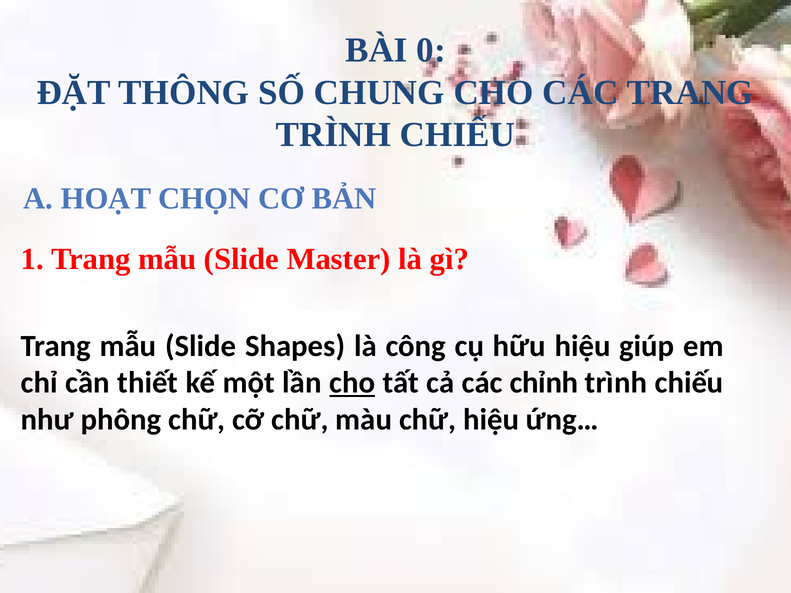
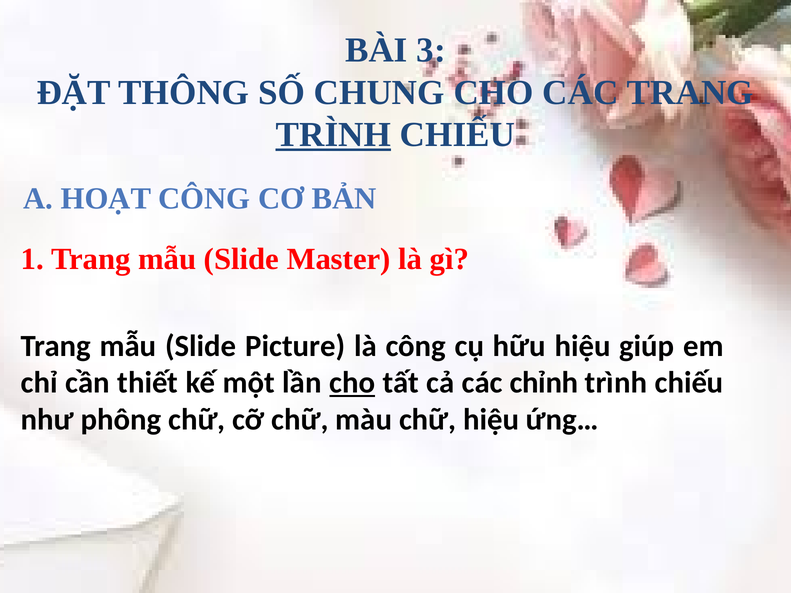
0: 0 -> 3
TRÌNH at (333, 135) underline: none -> present
HOẠT CHỌN: CHỌN -> CÔNG
Shapes: Shapes -> Picture
